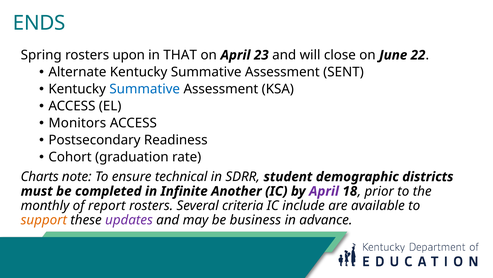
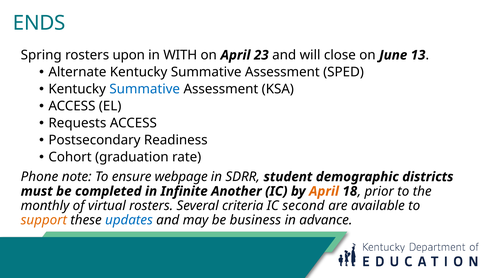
THAT: THAT -> WITH
22: 22 -> 13
SENT: SENT -> SPED
Monitors: Monitors -> Requests
Charts: Charts -> Phone
technical: technical -> webpage
April at (324, 191) colour: purple -> orange
report: report -> virtual
include: include -> second
updates colour: purple -> blue
